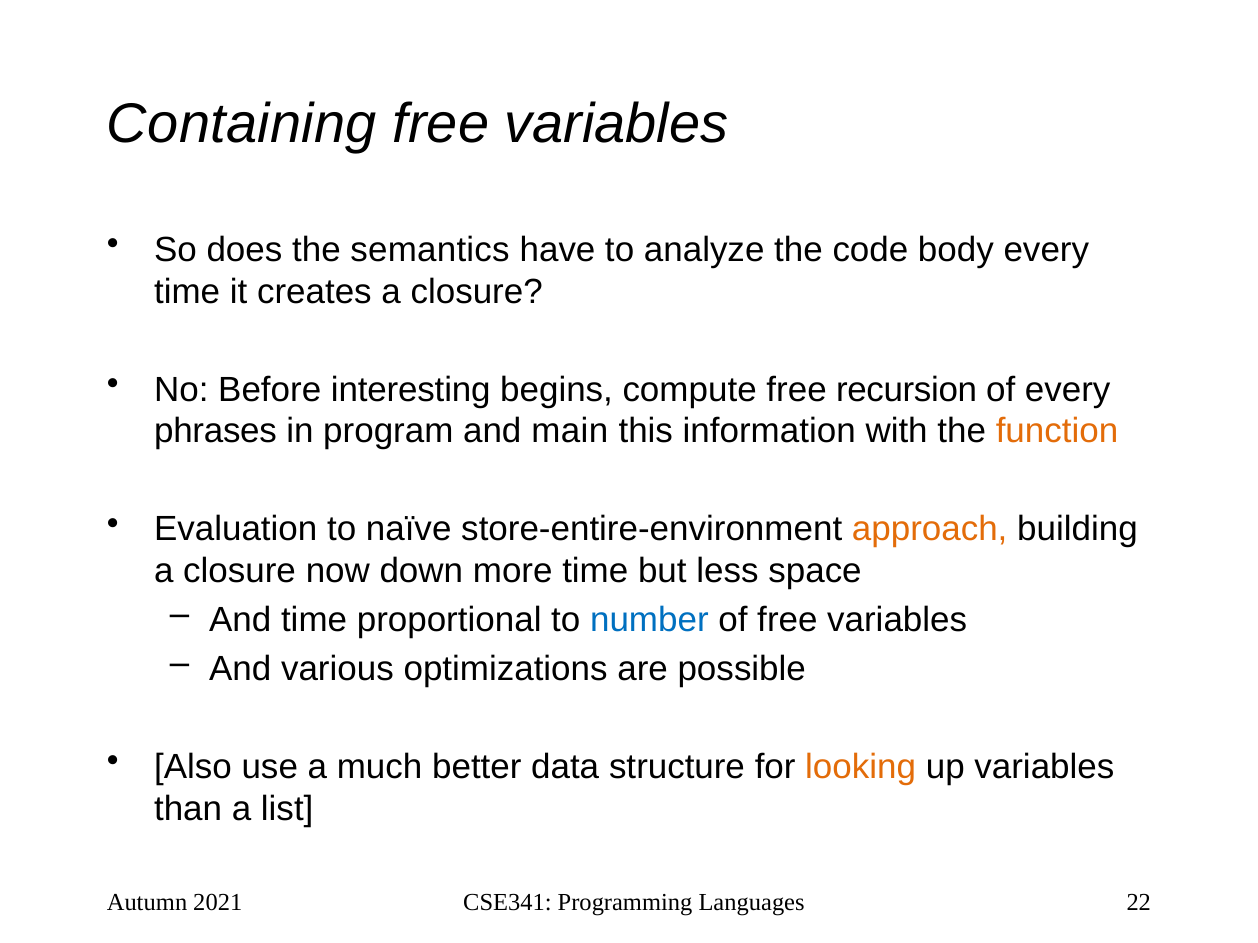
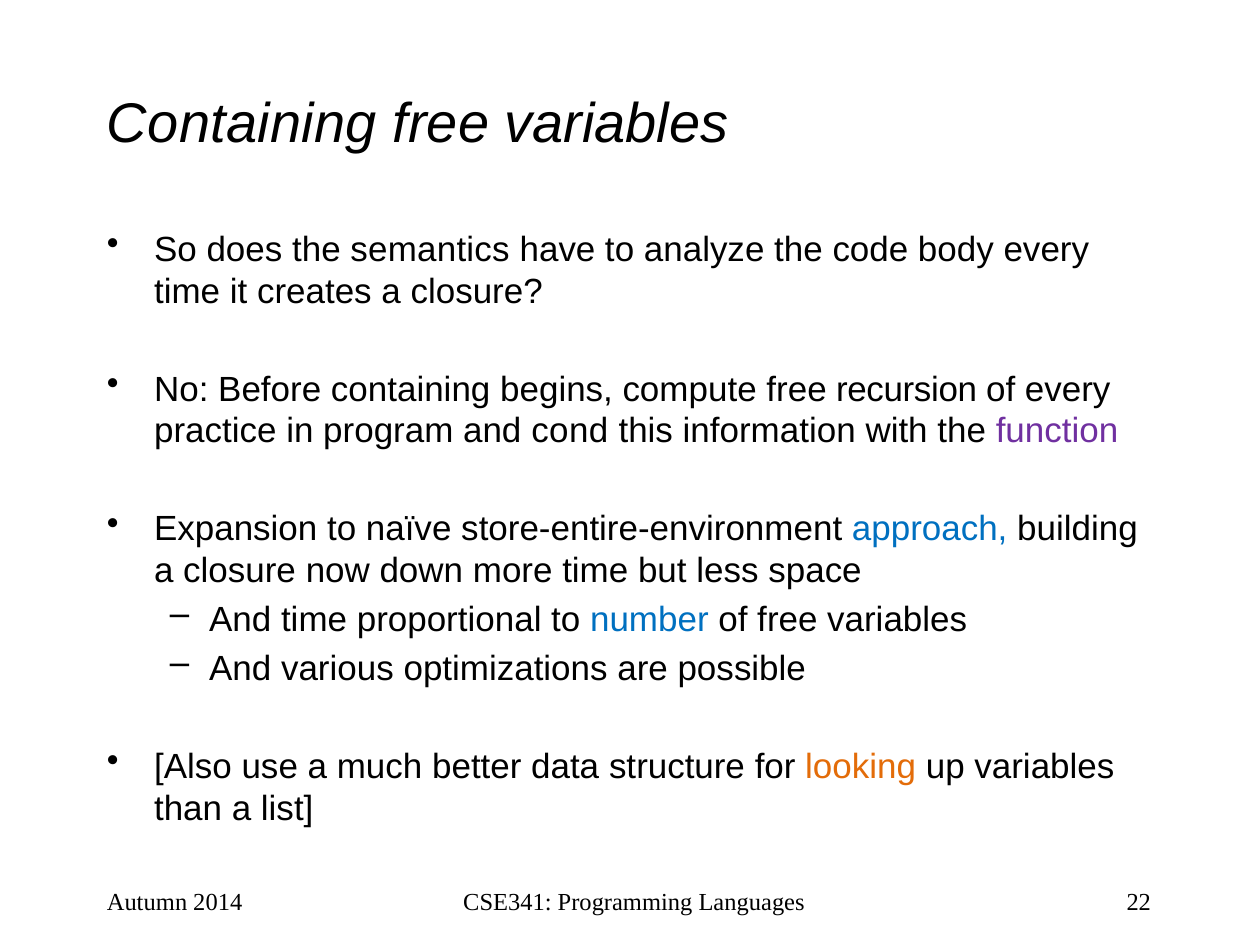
Before interesting: interesting -> containing
phrases: phrases -> practice
main: main -> cond
function colour: orange -> purple
Evaluation: Evaluation -> Expansion
approach colour: orange -> blue
2021: 2021 -> 2014
